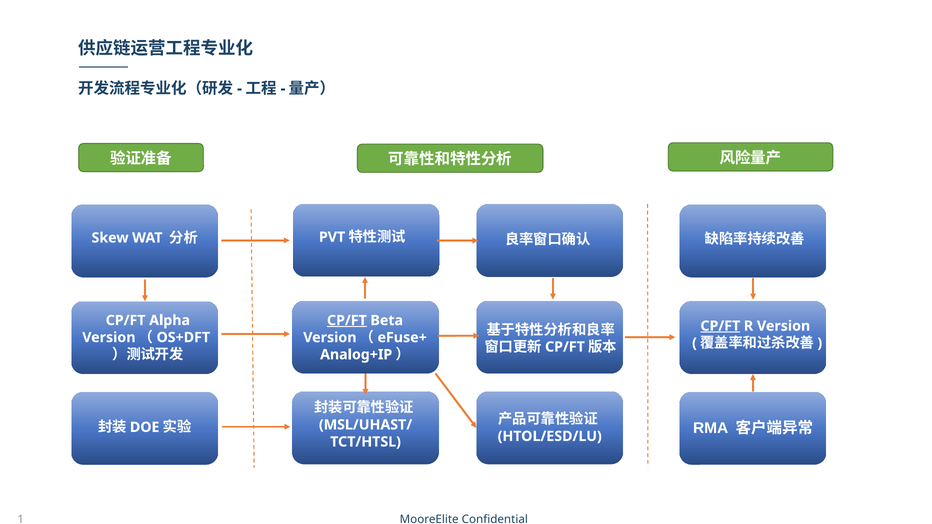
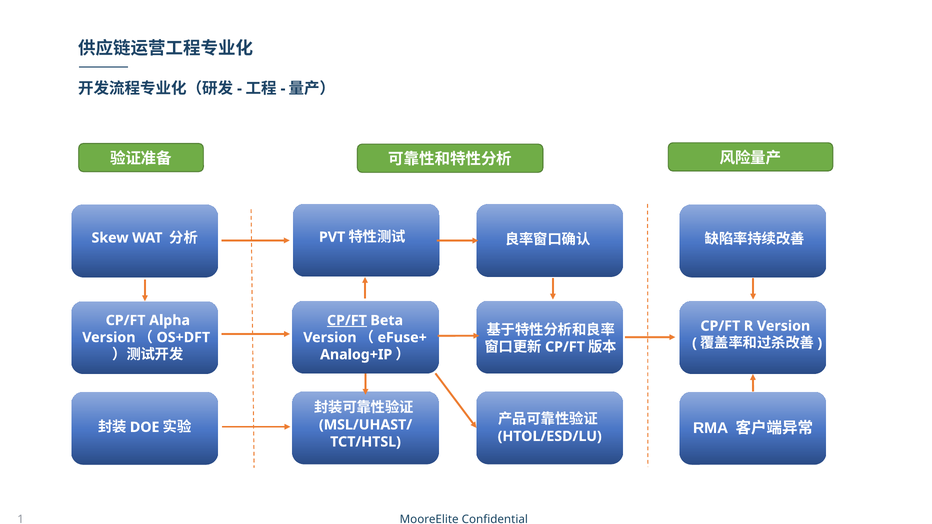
CP/FT at (720, 326) underline: present -> none
